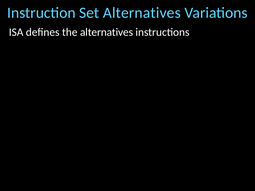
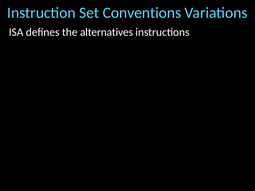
Set Alternatives: Alternatives -> Conventions
